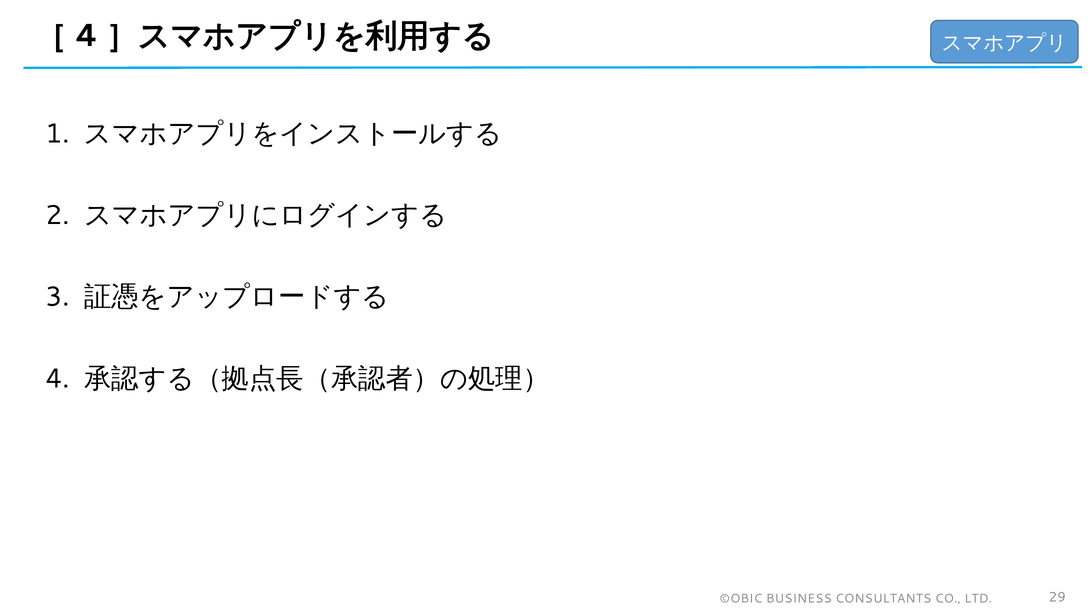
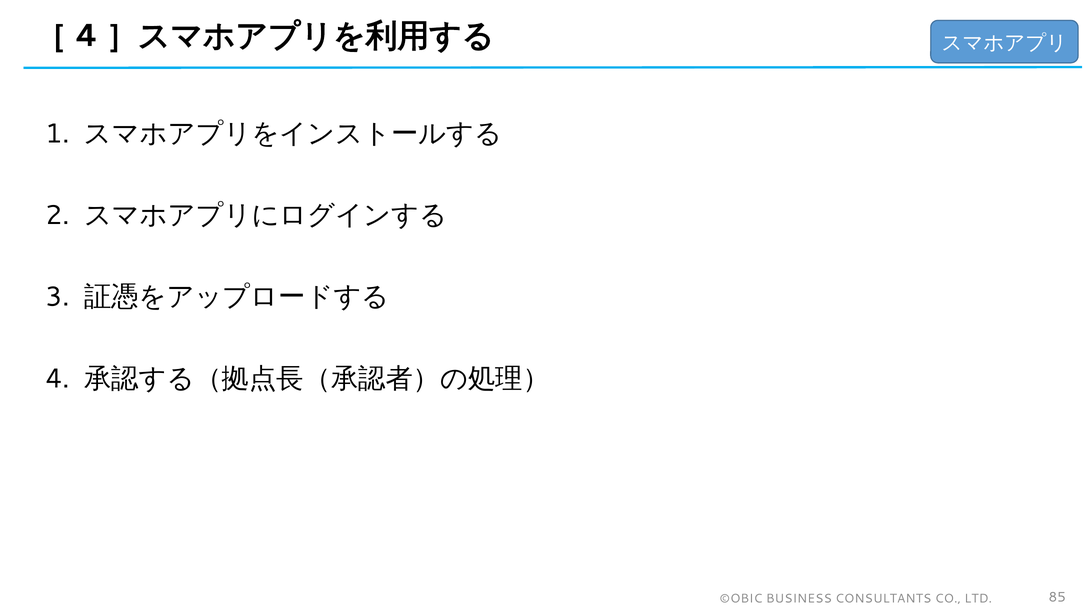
29: 29 -> 85
